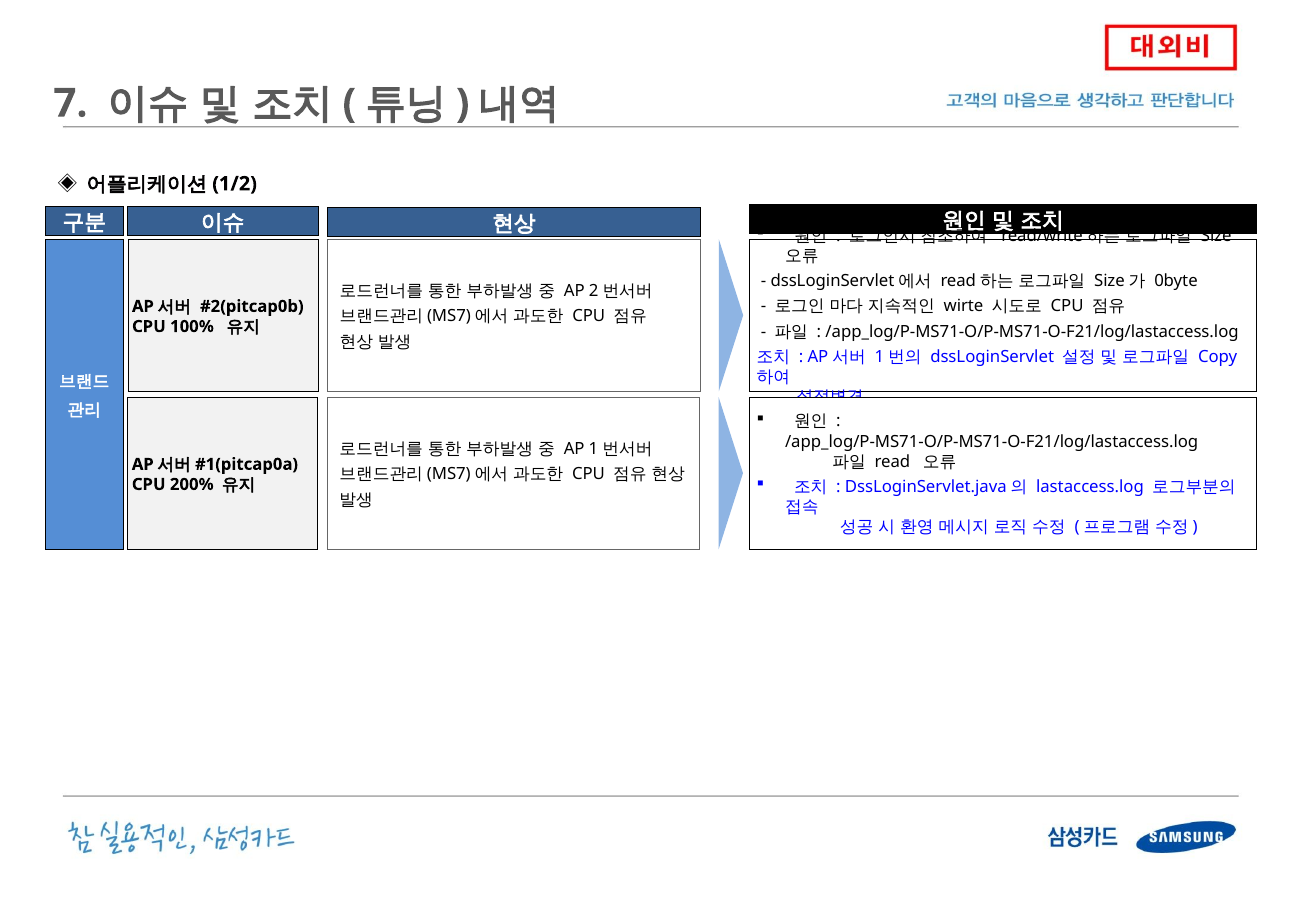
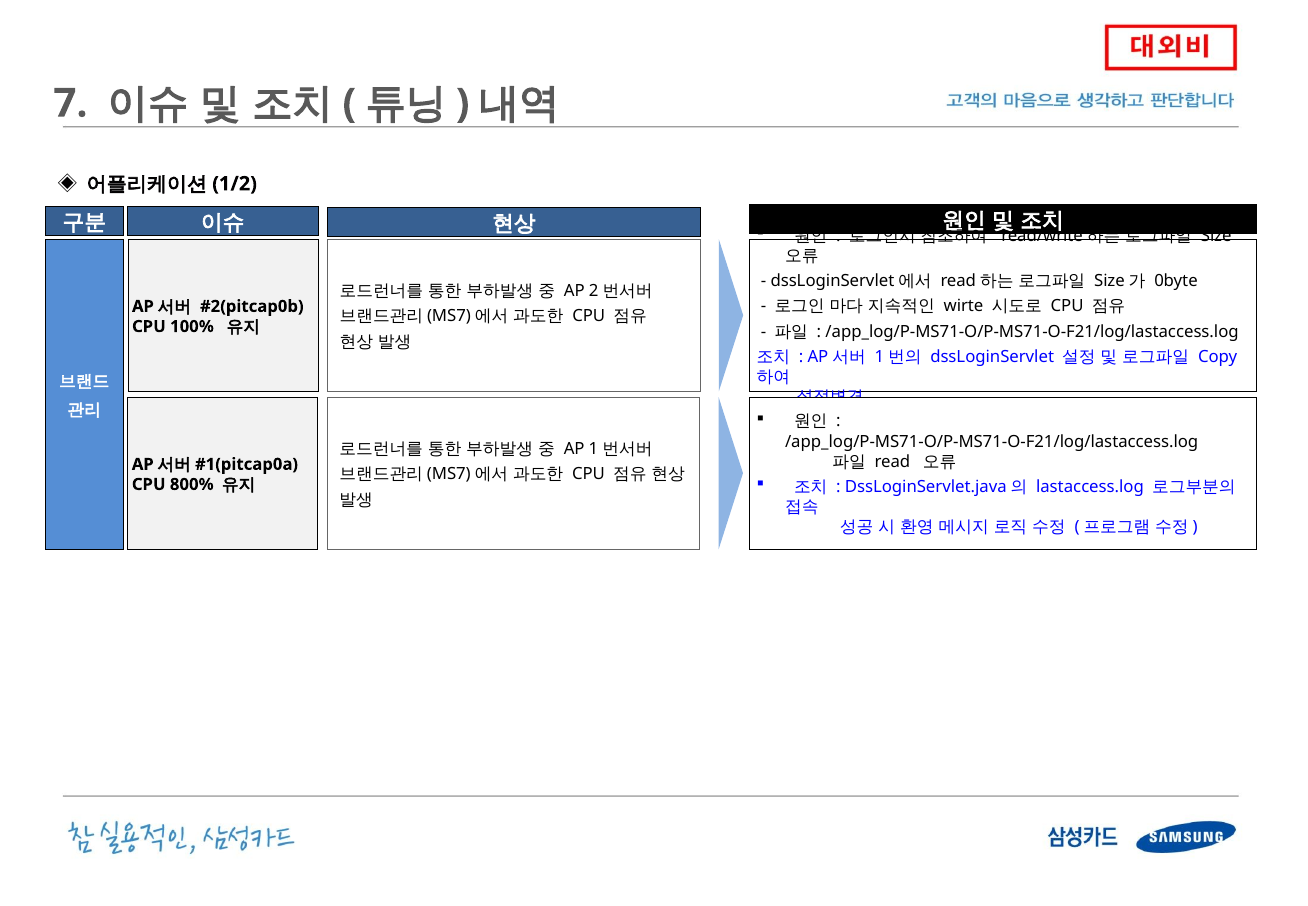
200%: 200% -> 800%
